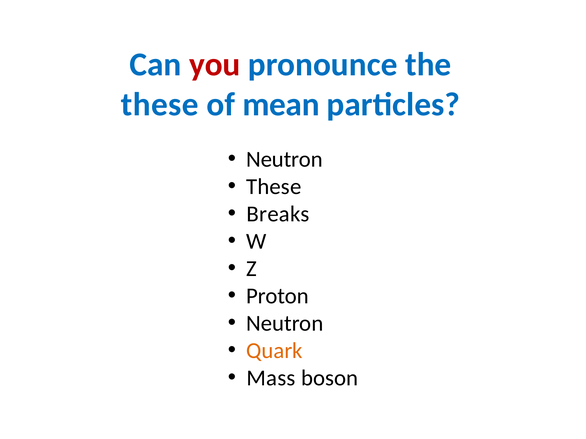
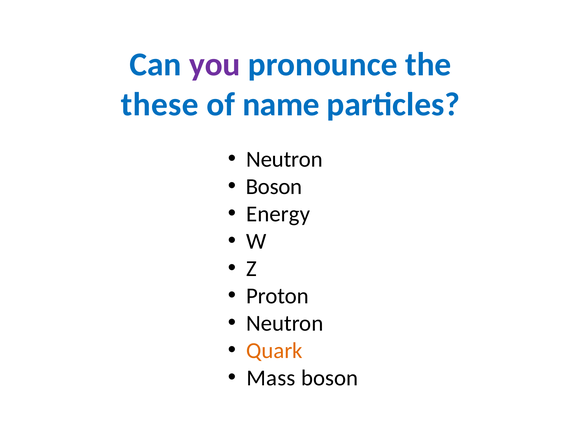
you colour: red -> purple
mean: mean -> name
These at (274, 187): These -> Boson
Breaks: Breaks -> Energy
